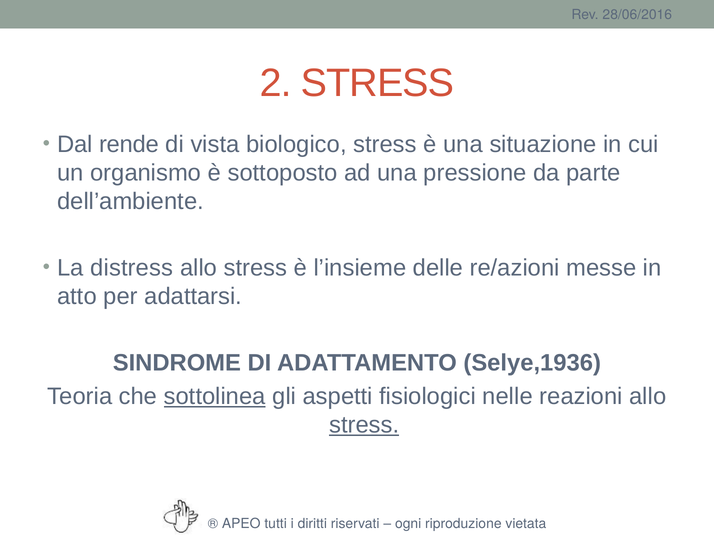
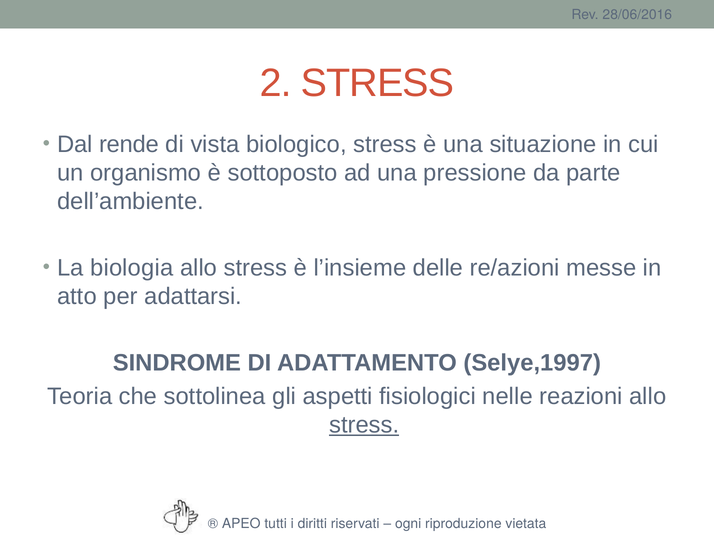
distress: distress -> biologia
Selye,1936: Selye,1936 -> Selye,1997
sottolinea underline: present -> none
